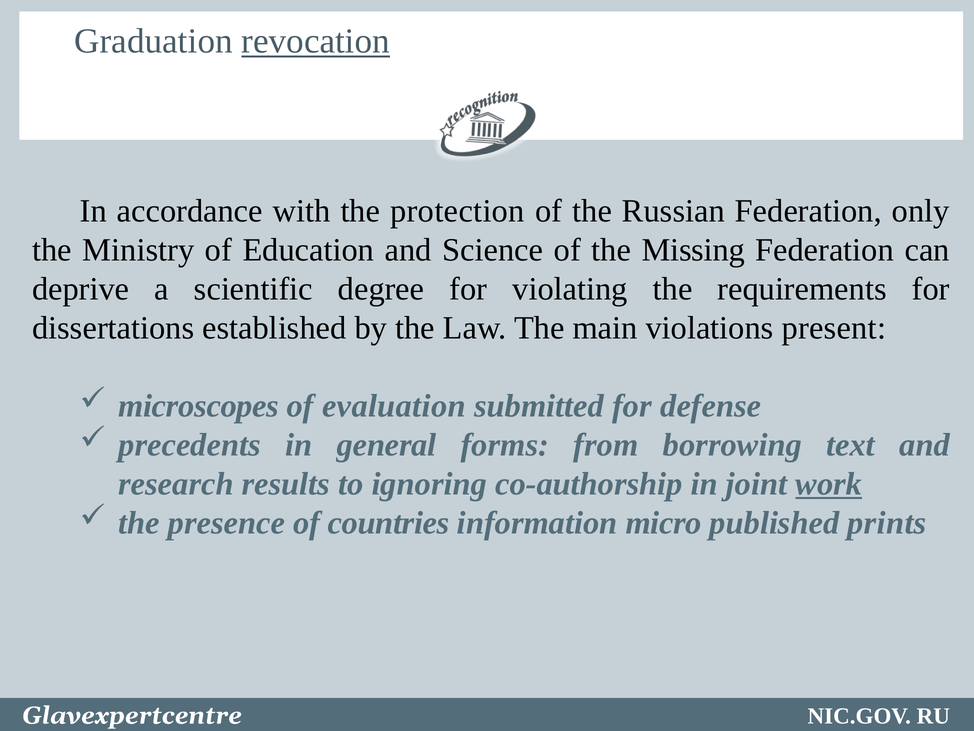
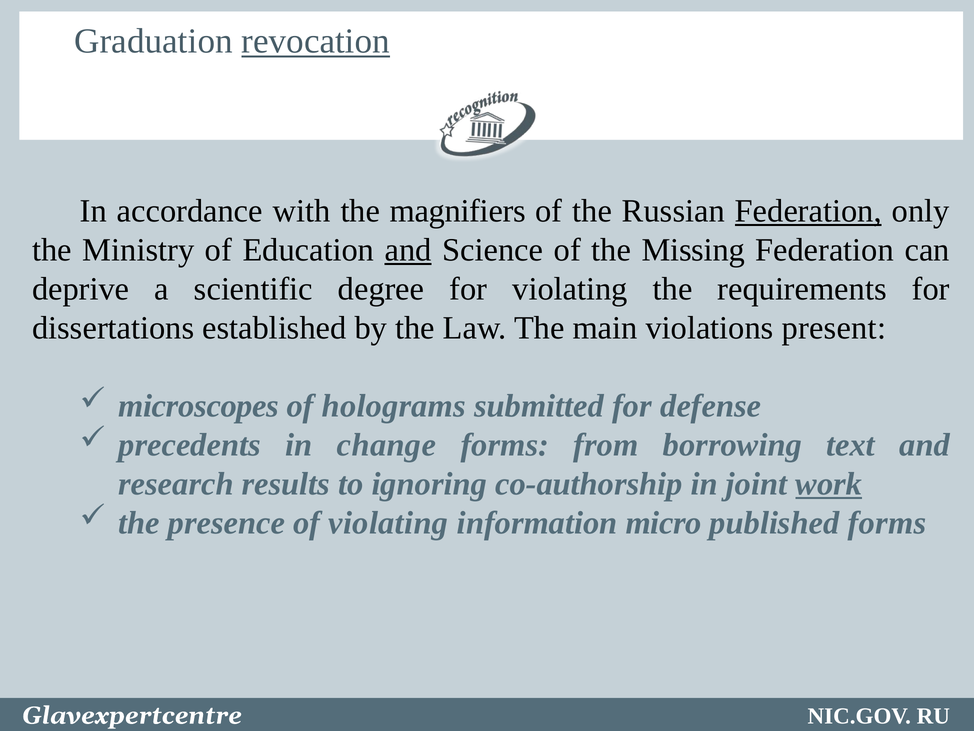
protection: protection -> magnifiers
Federation at (808, 211) underline: none -> present
and at (408, 250) underline: none -> present
evaluation: evaluation -> holograms
general: general -> change
of countries: countries -> violating
published prints: prints -> forms
